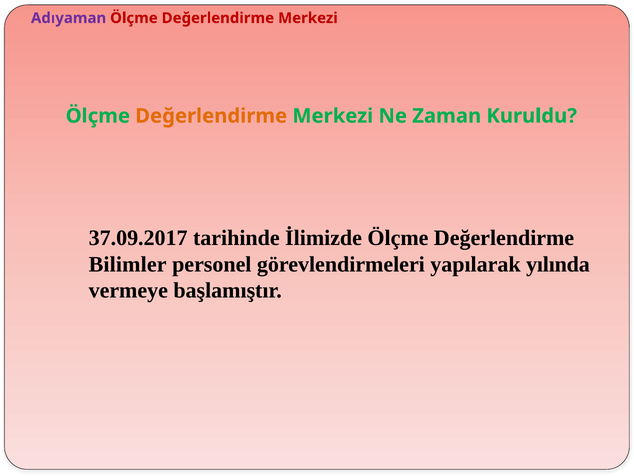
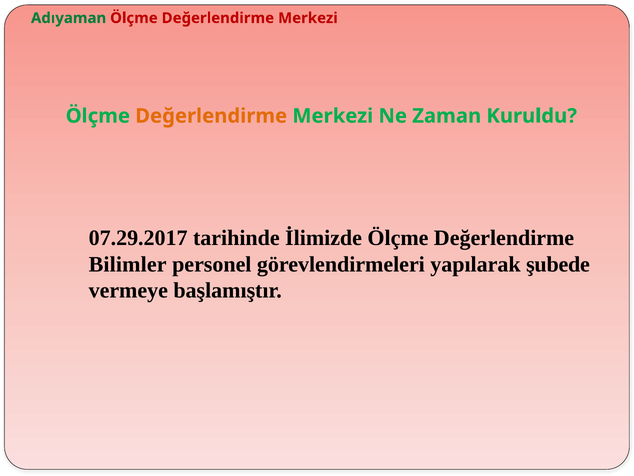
Adıyaman colour: purple -> green
37.09.2017: 37.09.2017 -> 07.29.2017
yılında: yılında -> şubede
